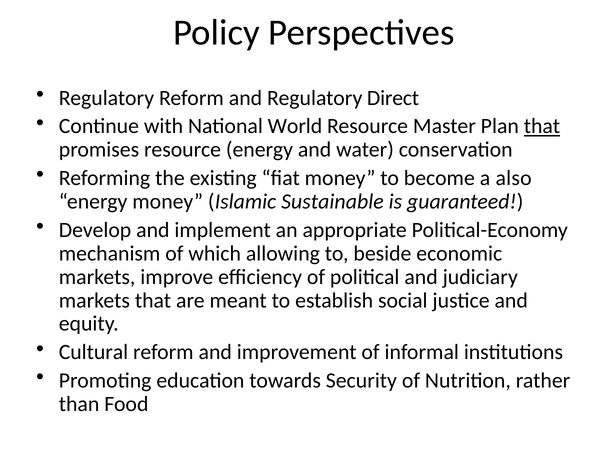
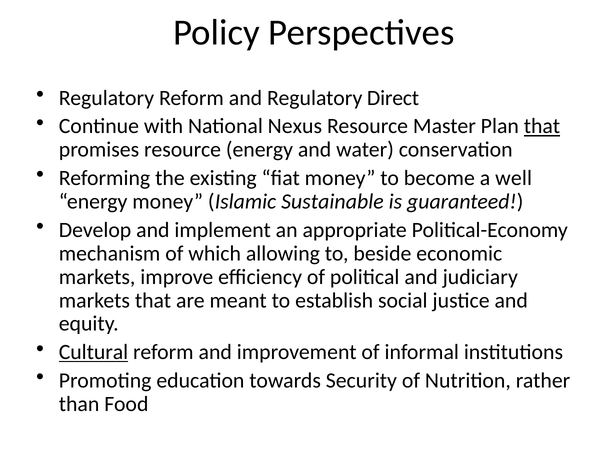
World: World -> Nexus
also: also -> well
Cultural underline: none -> present
